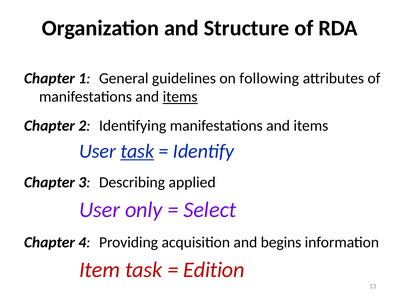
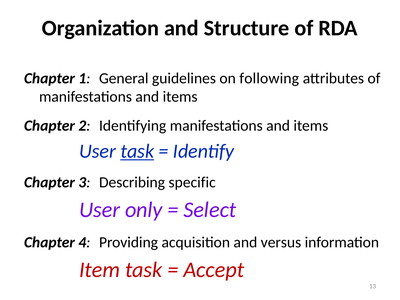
items at (180, 97) underline: present -> none
applied: applied -> specific
begins: begins -> versus
Edition: Edition -> Accept
